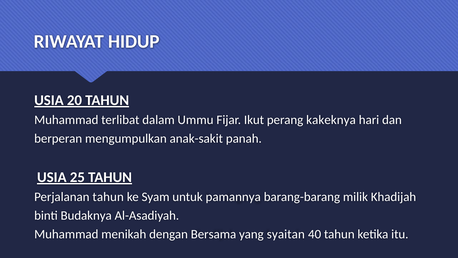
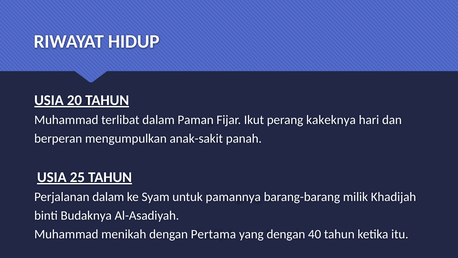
Ummu: Ummu -> Paman
Perjalanan tahun: tahun -> dalam
Bersama: Bersama -> Pertama
yang syaitan: syaitan -> dengan
